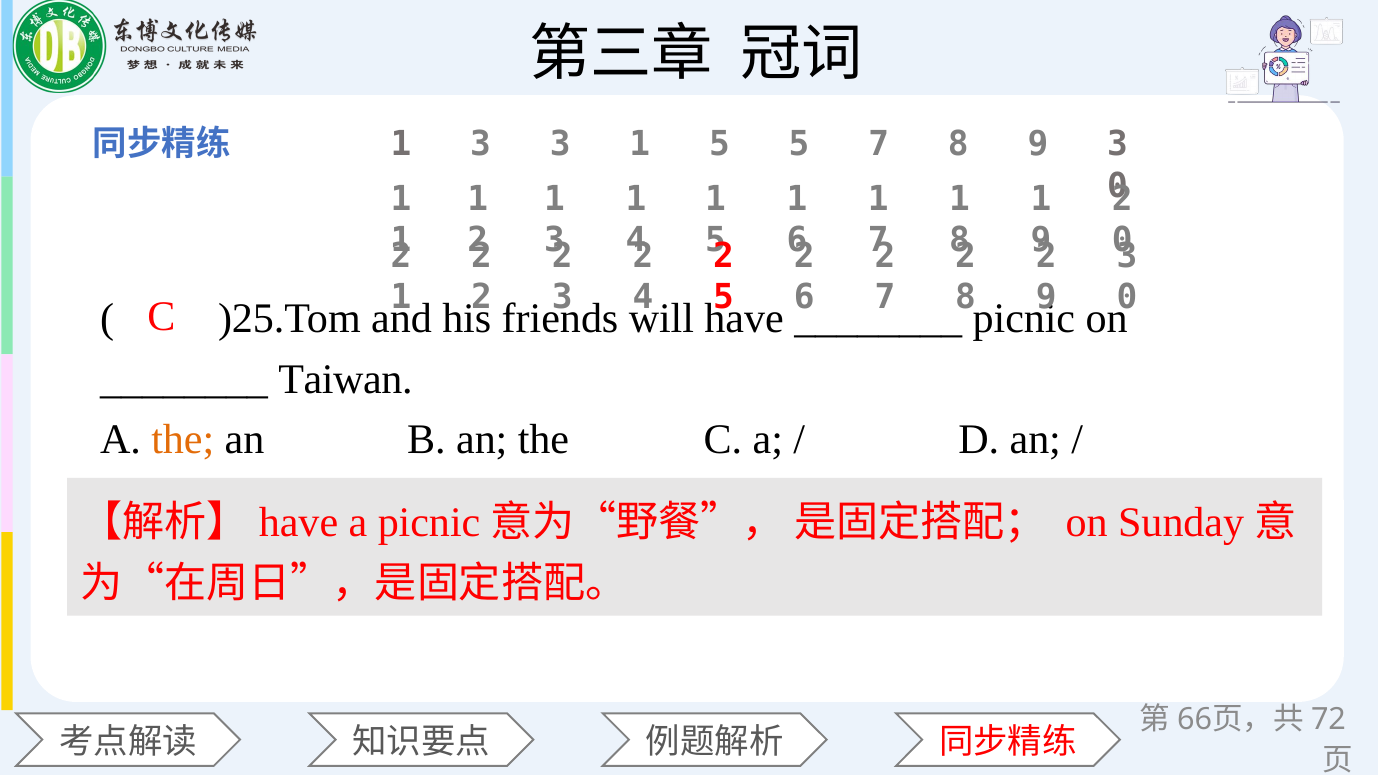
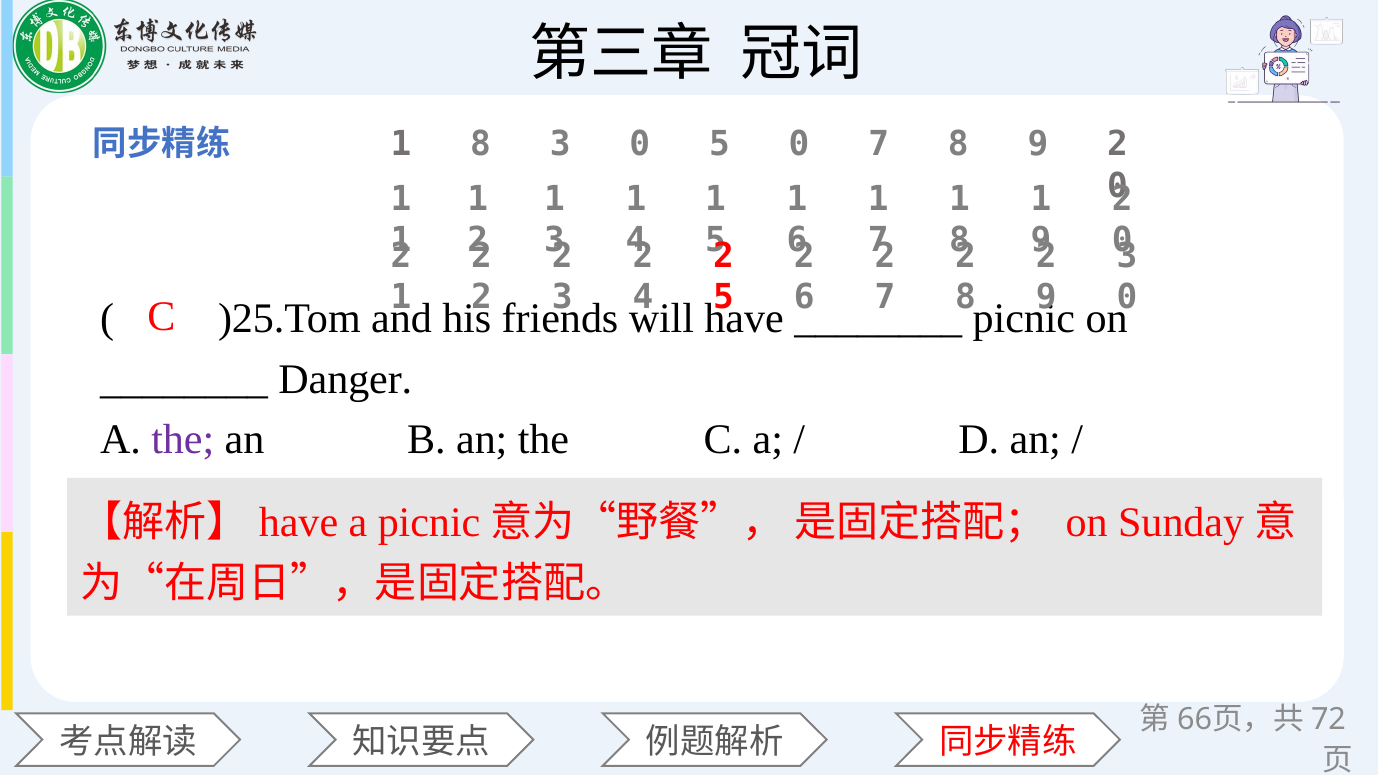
3 at (481, 145): 3 -> 8
1 at (640, 145): 1 -> 0
5 5: 5 -> 0
8 9 3: 3 -> 2
Taiwan: Taiwan -> Danger
the at (183, 440) colour: orange -> purple
